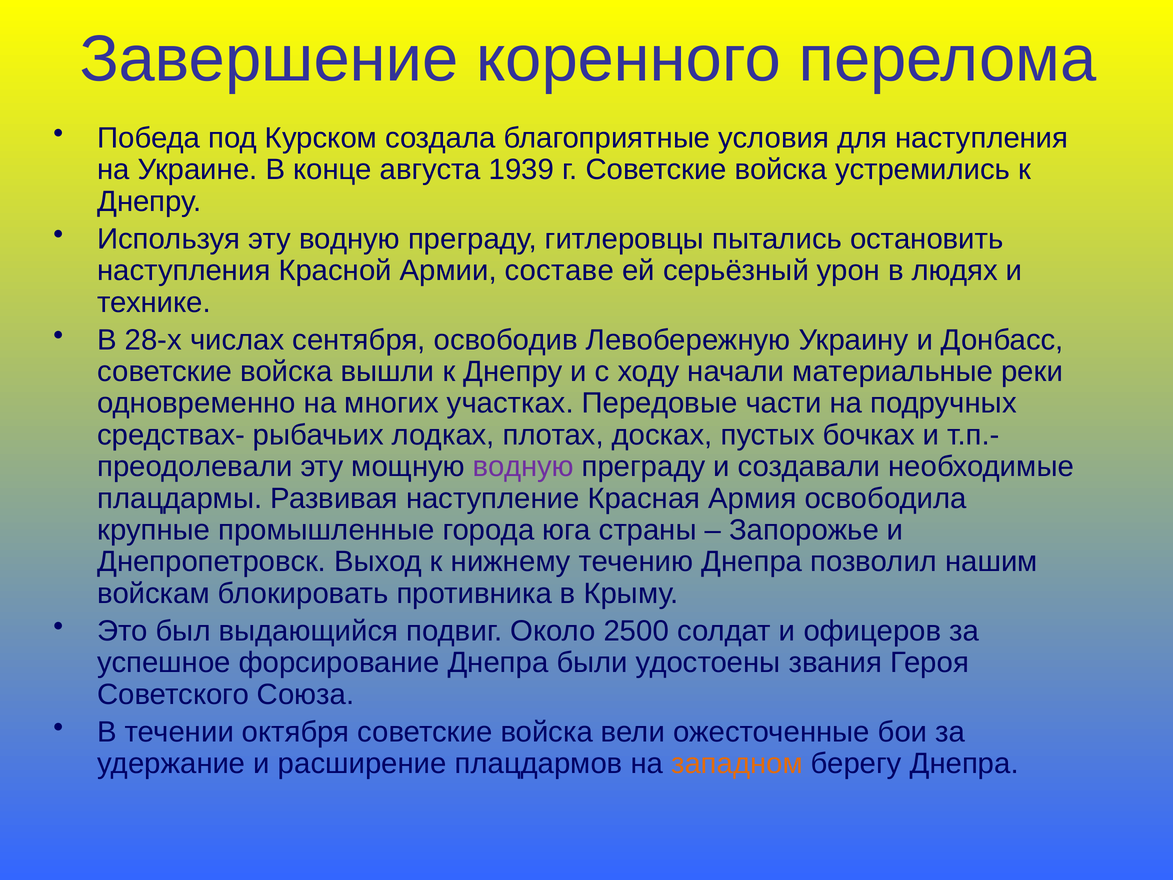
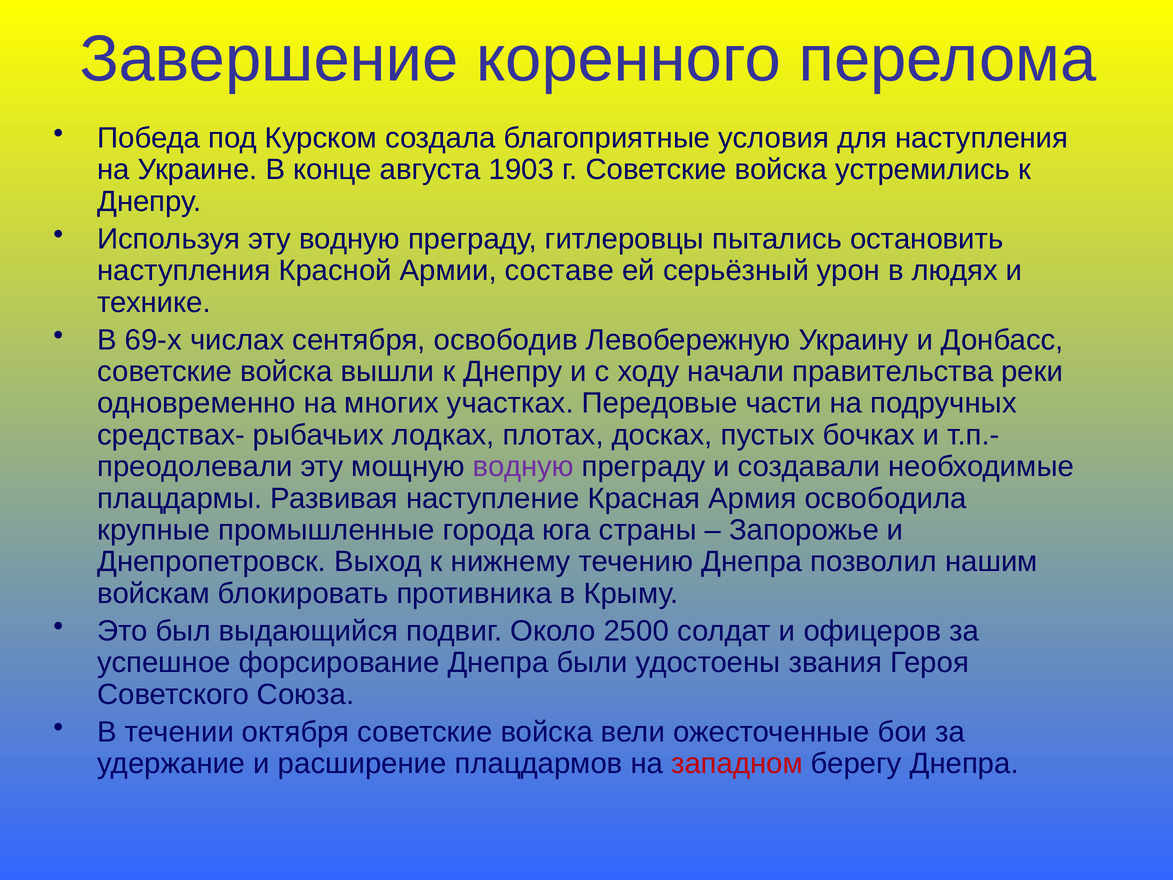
1939: 1939 -> 1903
28-х: 28-х -> 69-х
материальные: материальные -> правительства
западном colour: orange -> red
